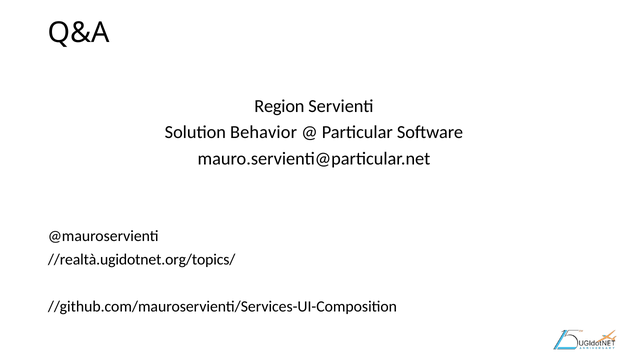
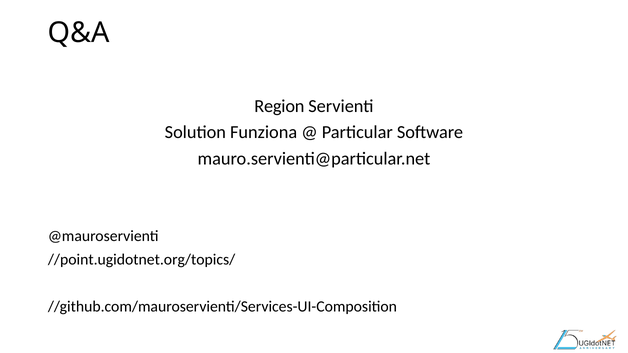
Behavior: Behavior -> Funziona
//realtà.ugidotnet.org/topics/: //realtà.ugidotnet.org/topics/ -> //point.ugidotnet.org/topics/
